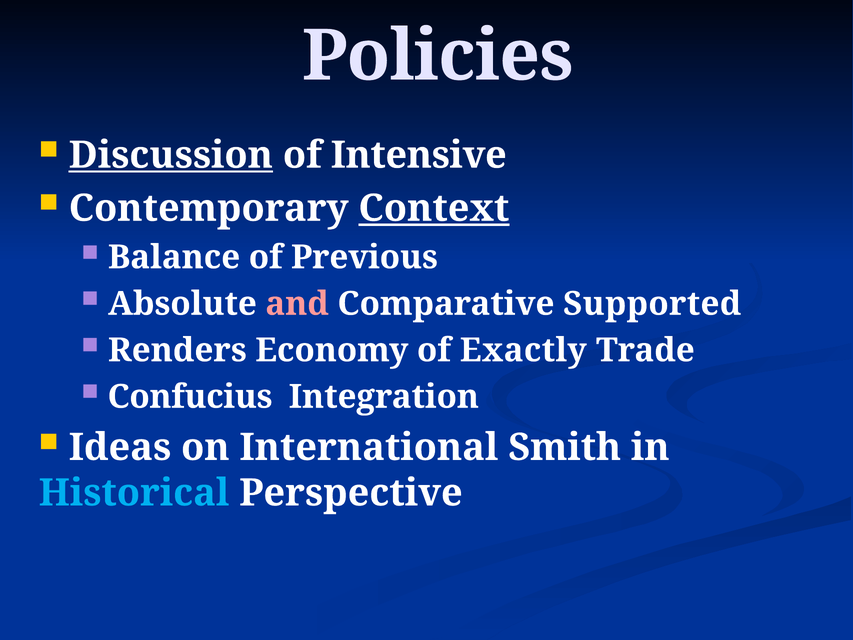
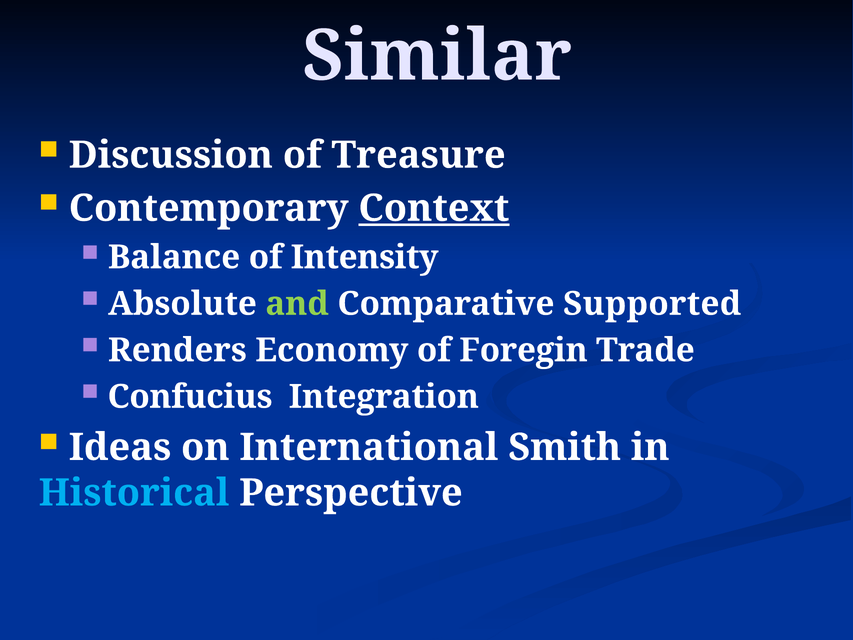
Policies: Policies -> Similar
Discussion underline: present -> none
Intensive: Intensive -> Treasure
Previous: Previous -> Intensity
and colour: pink -> light green
Exactly: Exactly -> Foregin
